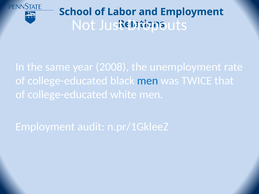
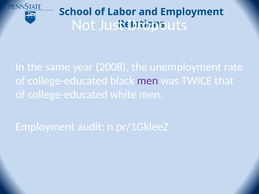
men at (148, 81) colour: blue -> purple
